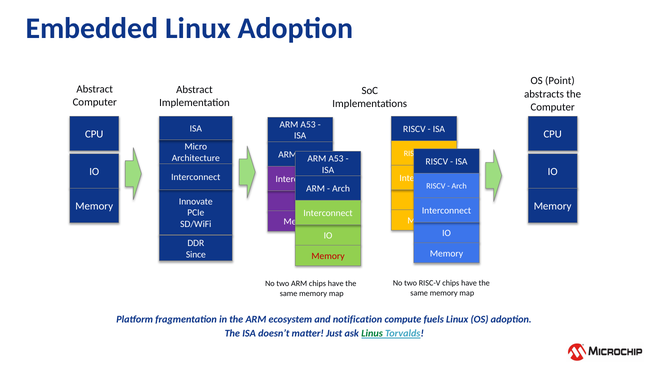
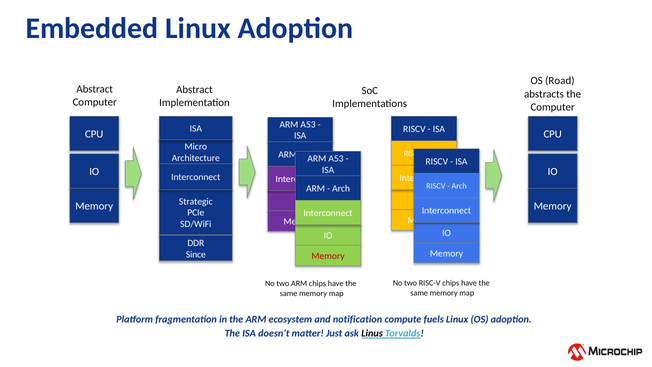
Point: Point -> Road
Innovate: Innovate -> Strategic
Linus colour: green -> black
